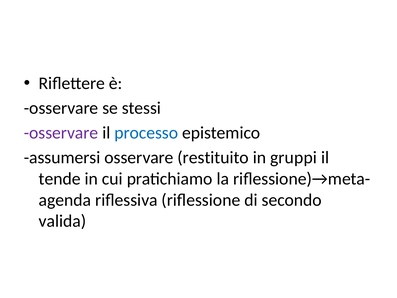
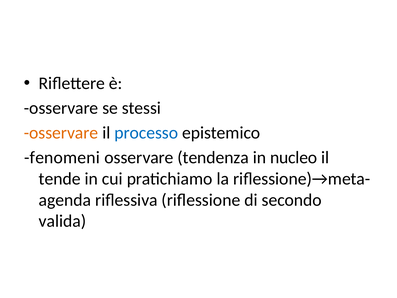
osservare at (61, 133) colour: purple -> orange
assumersi: assumersi -> fenomeni
restituito: restituito -> tendenza
gruppi: gruppi -> nucleo
